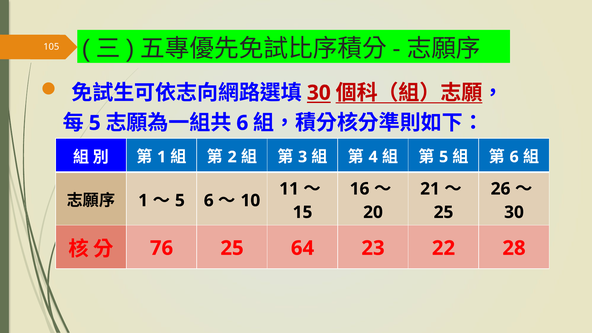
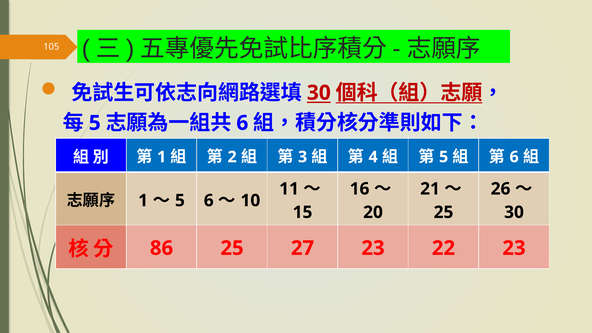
76: 76 -> 86
64: 64 -> 27
22 28: 28 -> 23
